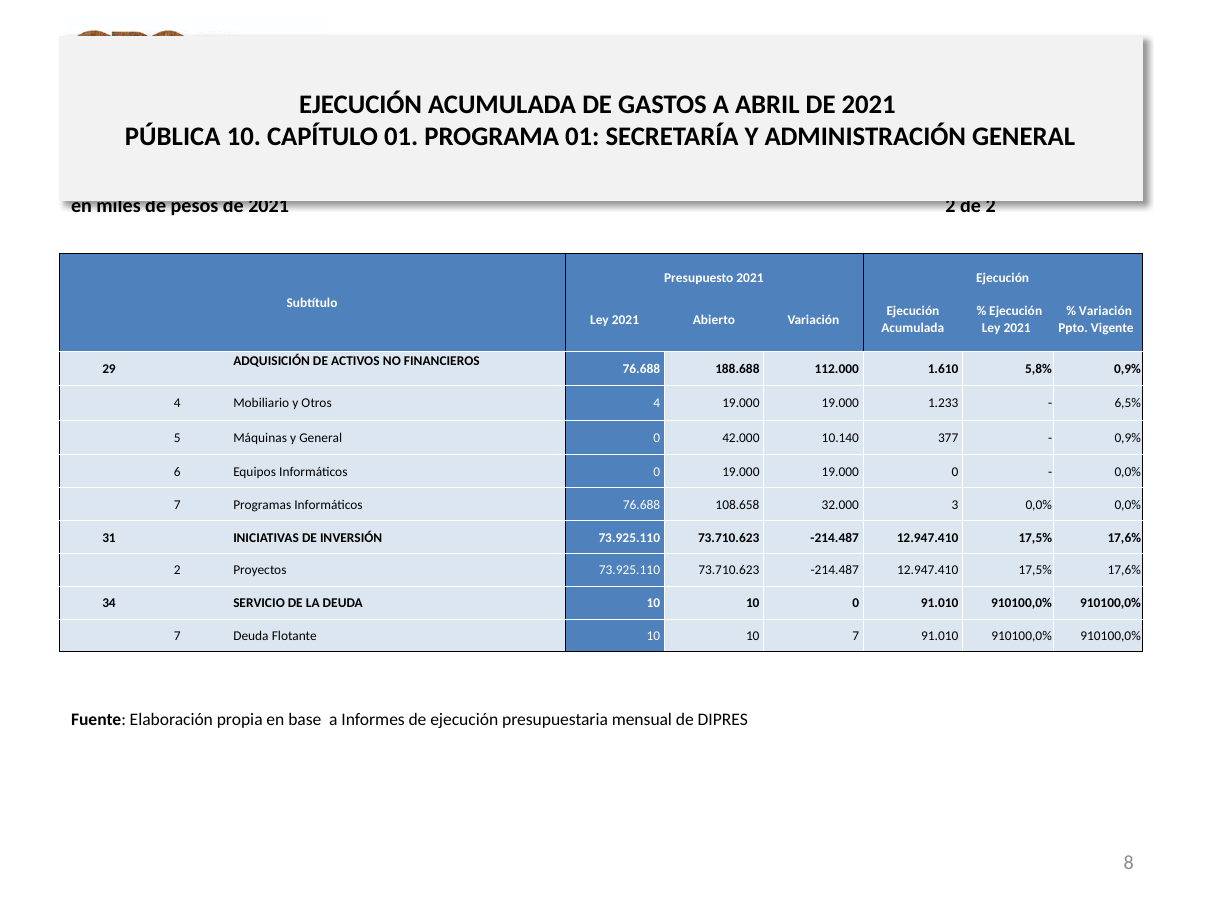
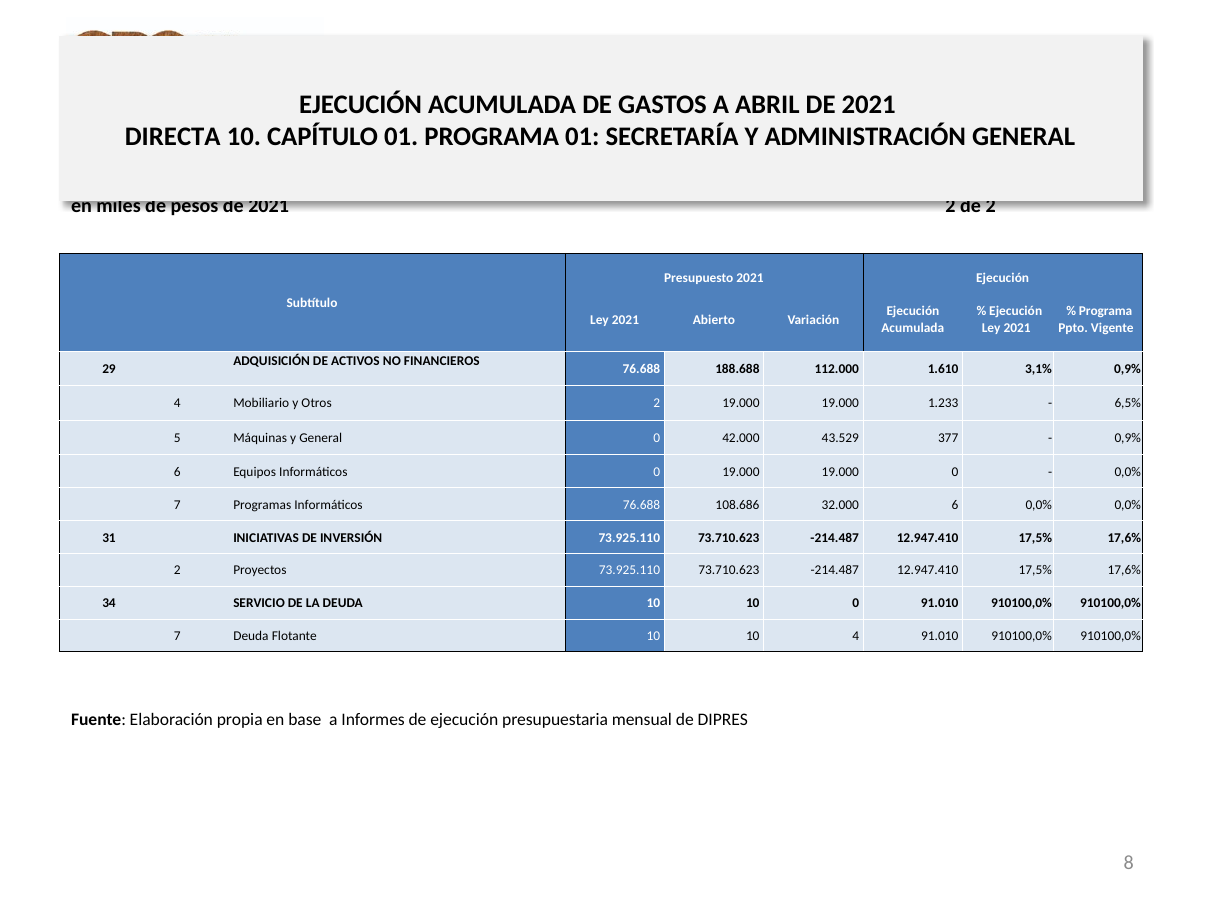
PÚBLICA: PÚBLICA -> DIRECTA
Variación at (1105, 312): Variación -> Programa
5,8%: 5,8% -> 3,1%
Otros 4: 4 -> 2
10.140: 10.140 -> 43.529
108.658: 108.658 -> 108.686
32.000 3: 3 -> 6
10 7: 7 -> 4
